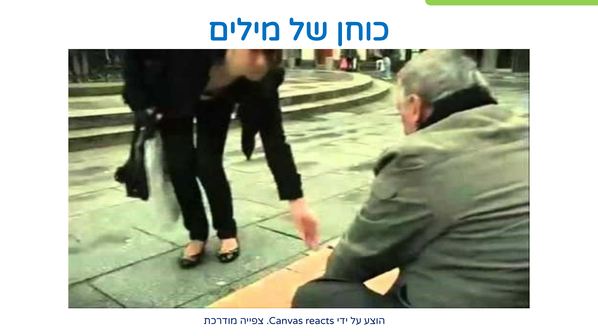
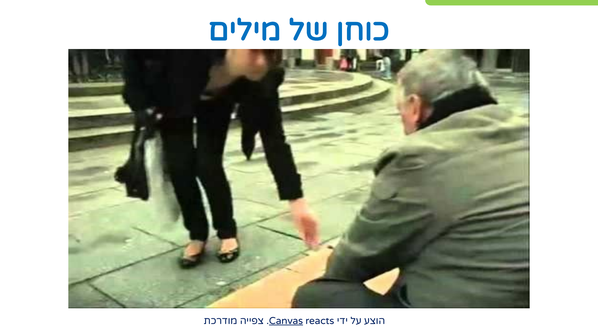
Canvas underline: none -> present
